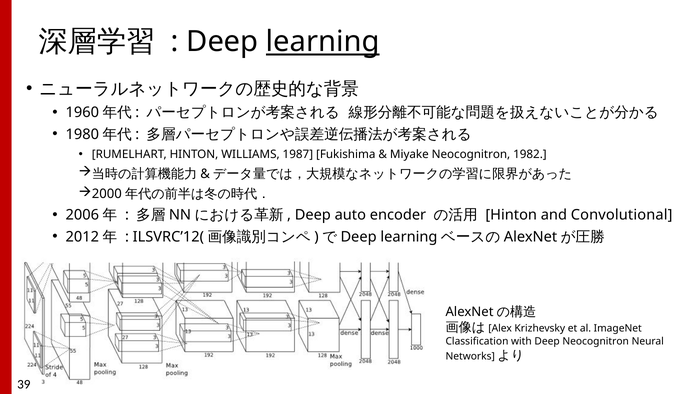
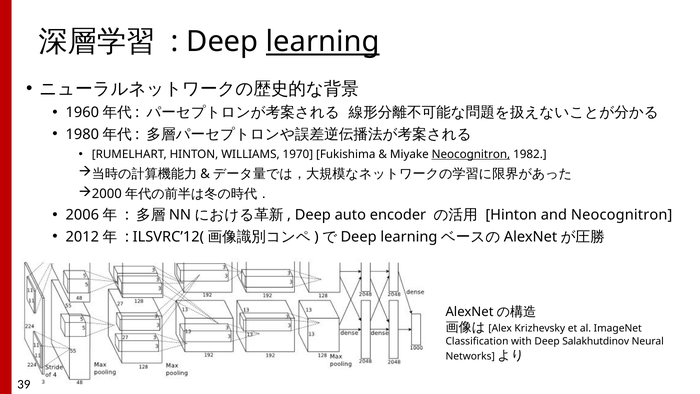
1987: 1987 -> 1970
Neocognitron at (471, 154) underline: none -> present
and Convolutional: Convolutional -> Neocognitron
Deep Neocognitron: Neocognitron -> Salakhutdinov
